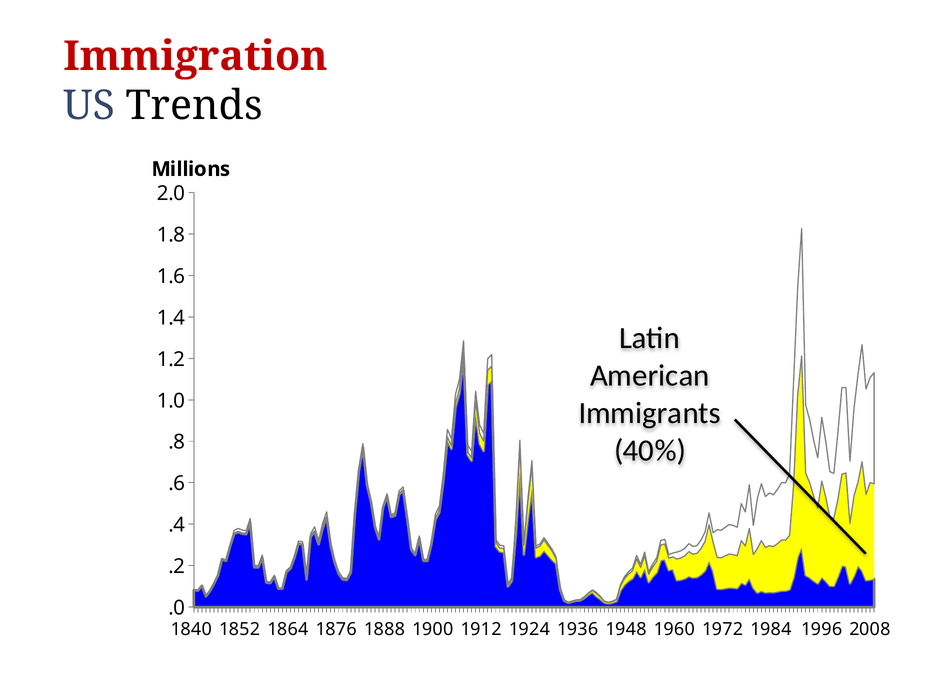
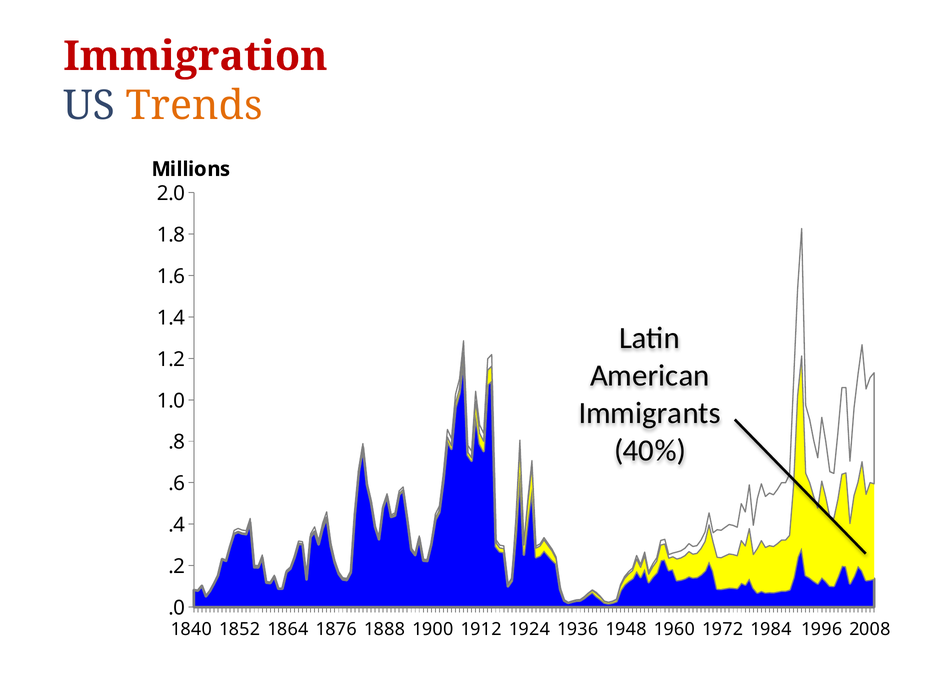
Trends colour: black -> orange
